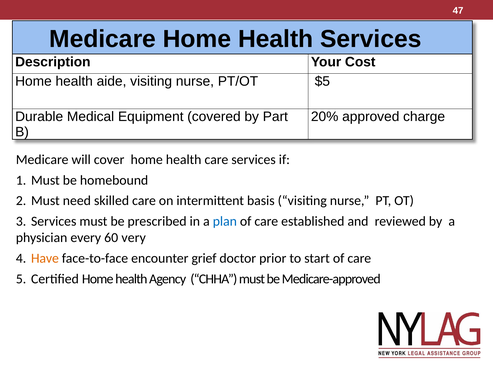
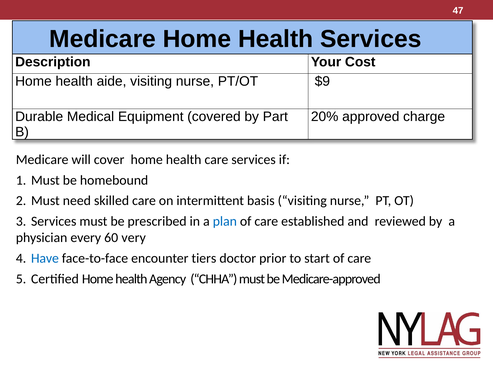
$5: $5 -> $9
Have colour: orange -> blue
grief: grief -> tiers
